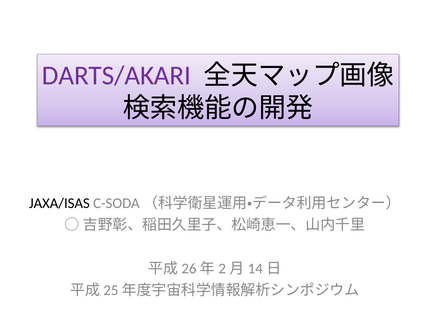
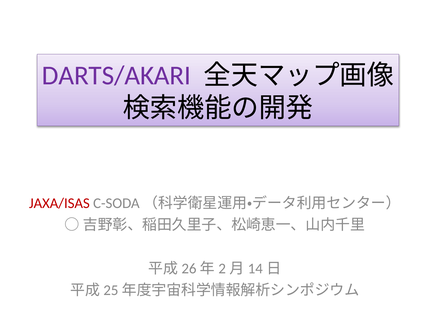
JAXA/ISAS colour: black -> red
